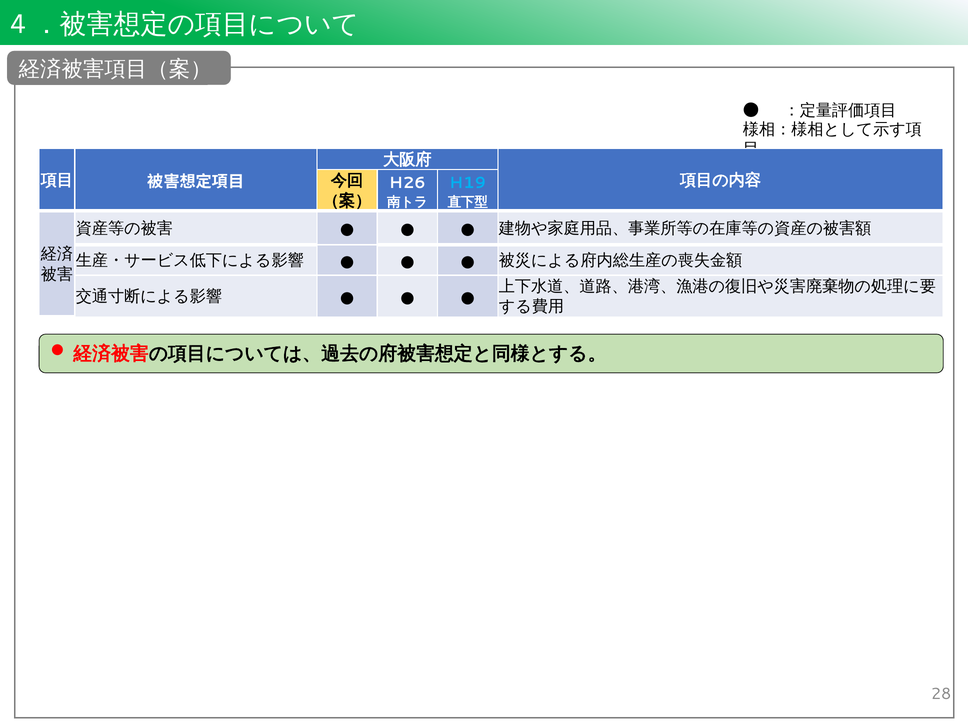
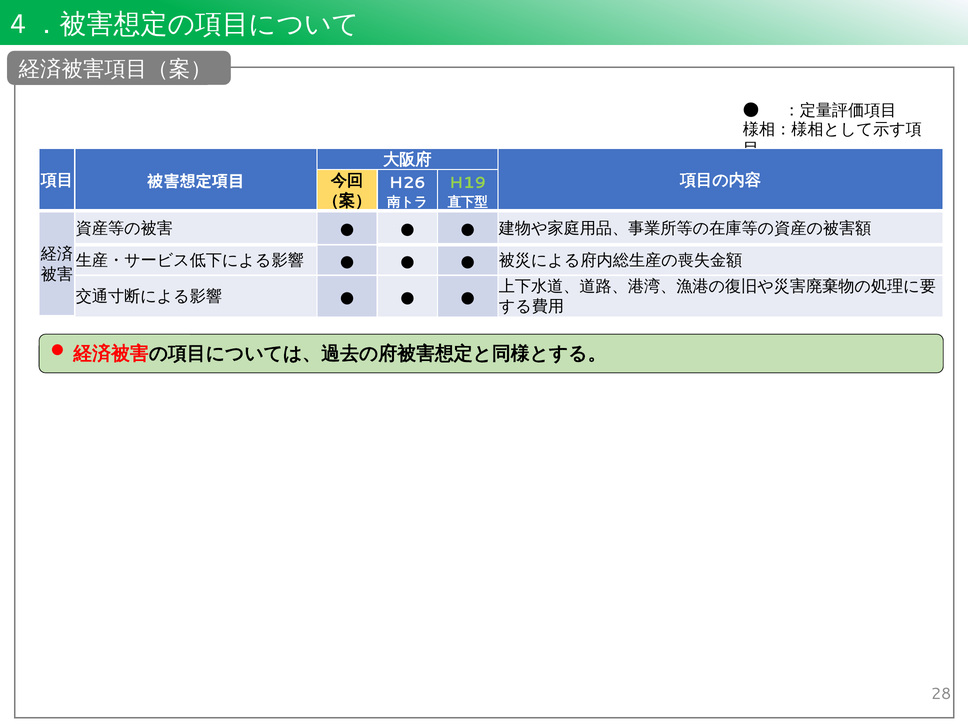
H19 colour: light blue -> light green
